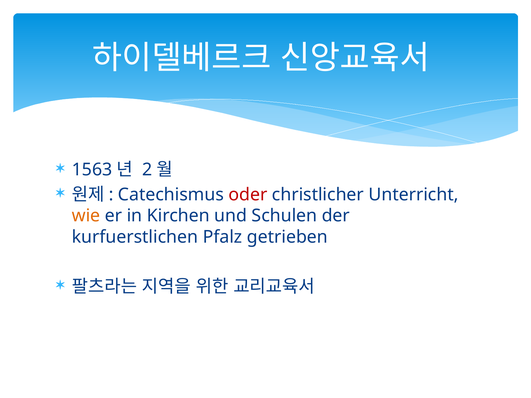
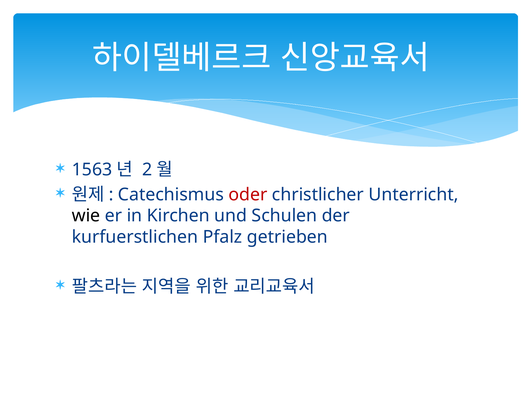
wie colour: orange -> black
